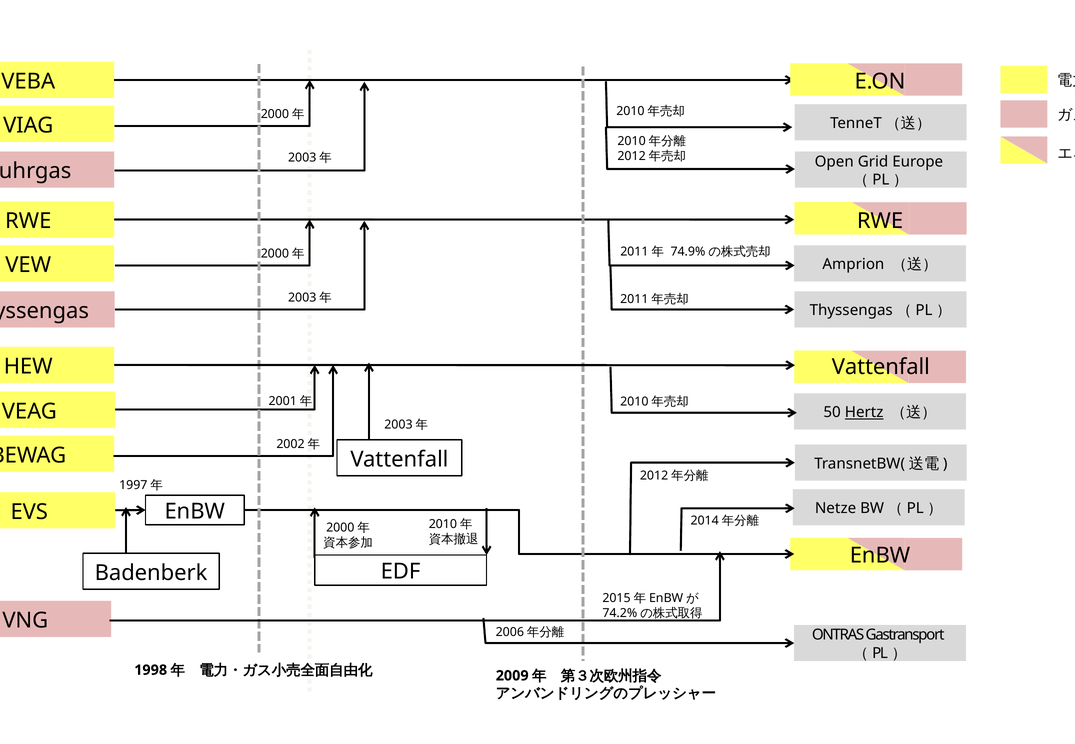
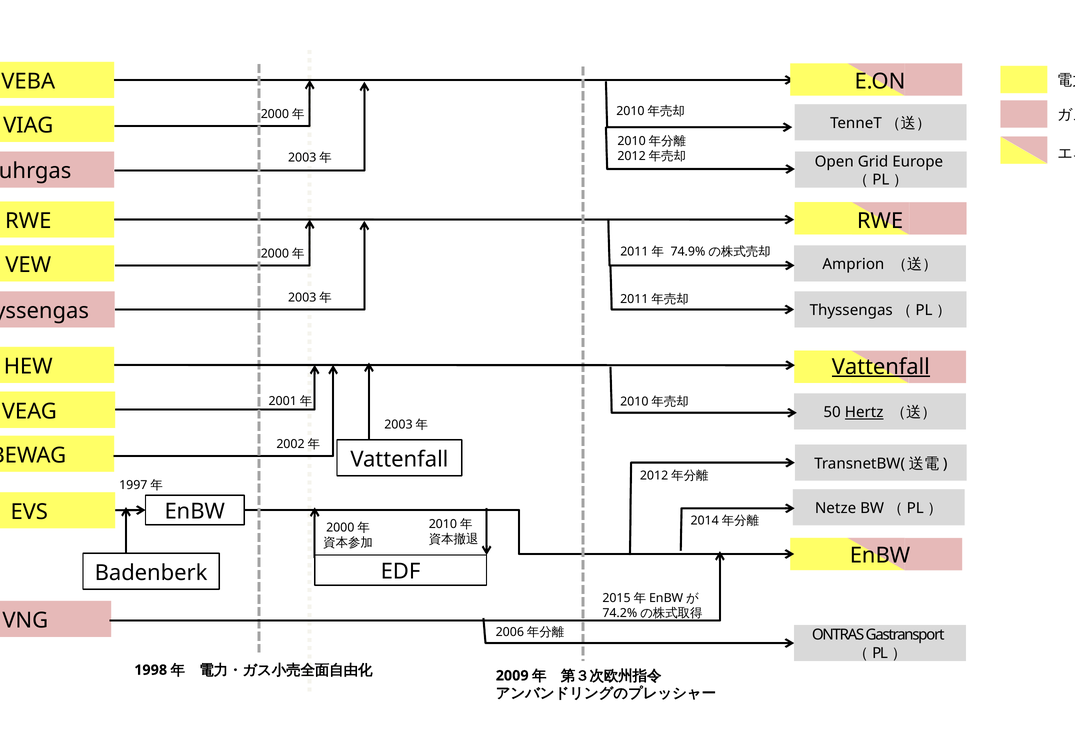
Vattenfall at (881, 367) underline: none -> present
